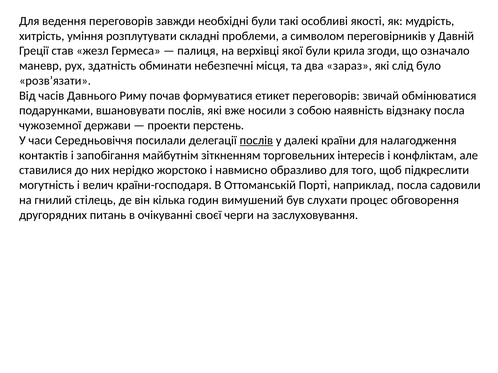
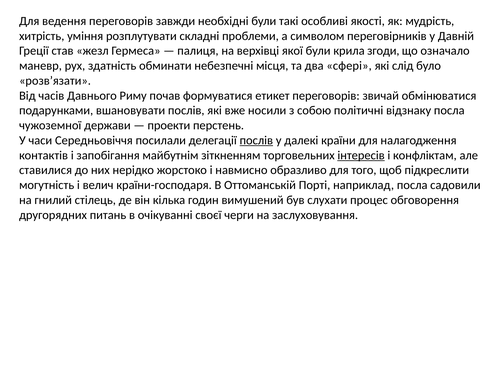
зараз: зараз -> сфері
наявність: наявність -> політичні
інтересів underline: none -> present
